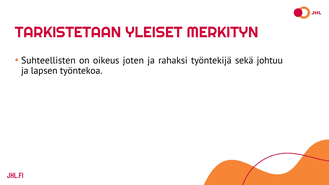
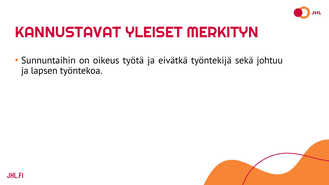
TARKISTETAAN: TARKISTETAAN -> KANNUSTAVAT
Suhteellisten: Suhteellisten -> Sunnuntaihin
joten: joten -> työtä
rahaksi: rahaksi -> eivätkä
